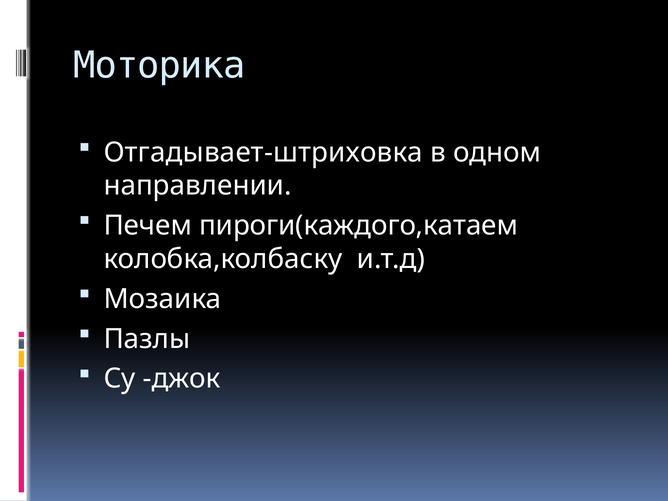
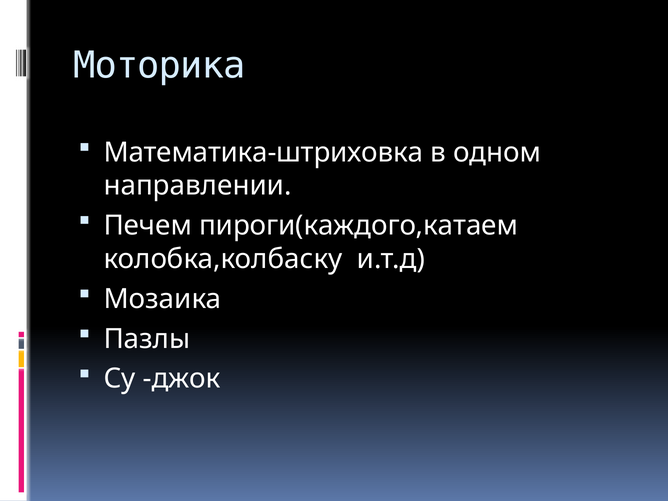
Отгадывает-штриховка: Отгадывает-штриховка -> Математика-штриховка
